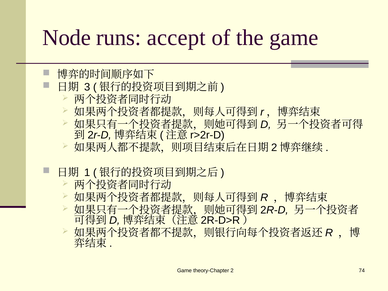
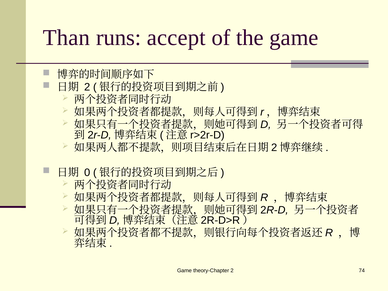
Node: Node -> Than
3 at (87, 87): 3 -> 2
1: 1 -> 0
